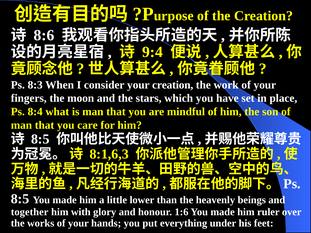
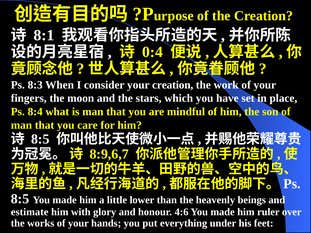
8:6: 8:6 -> 8:1
9:4: 9:4 -> 0:4
8:1,6,3: 8:1,6,3 -> 8:9,6,7
together: together -> estimate
1:6: 1:6 -> 4:6
